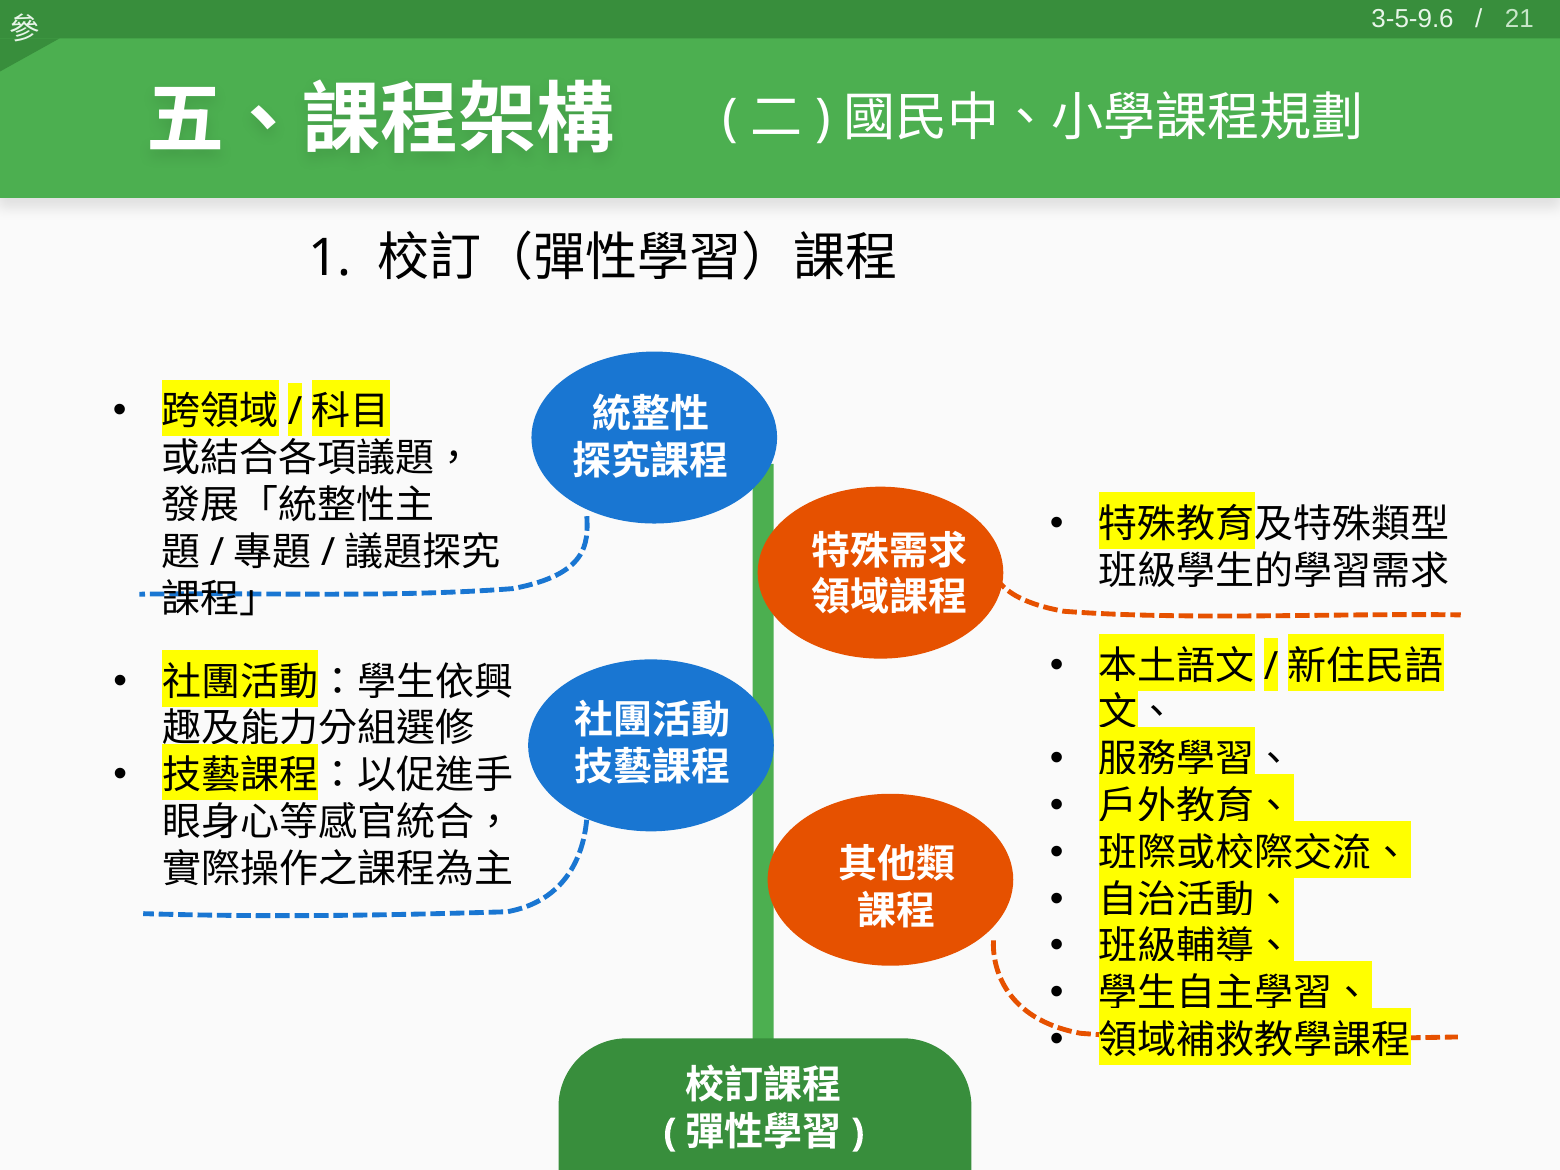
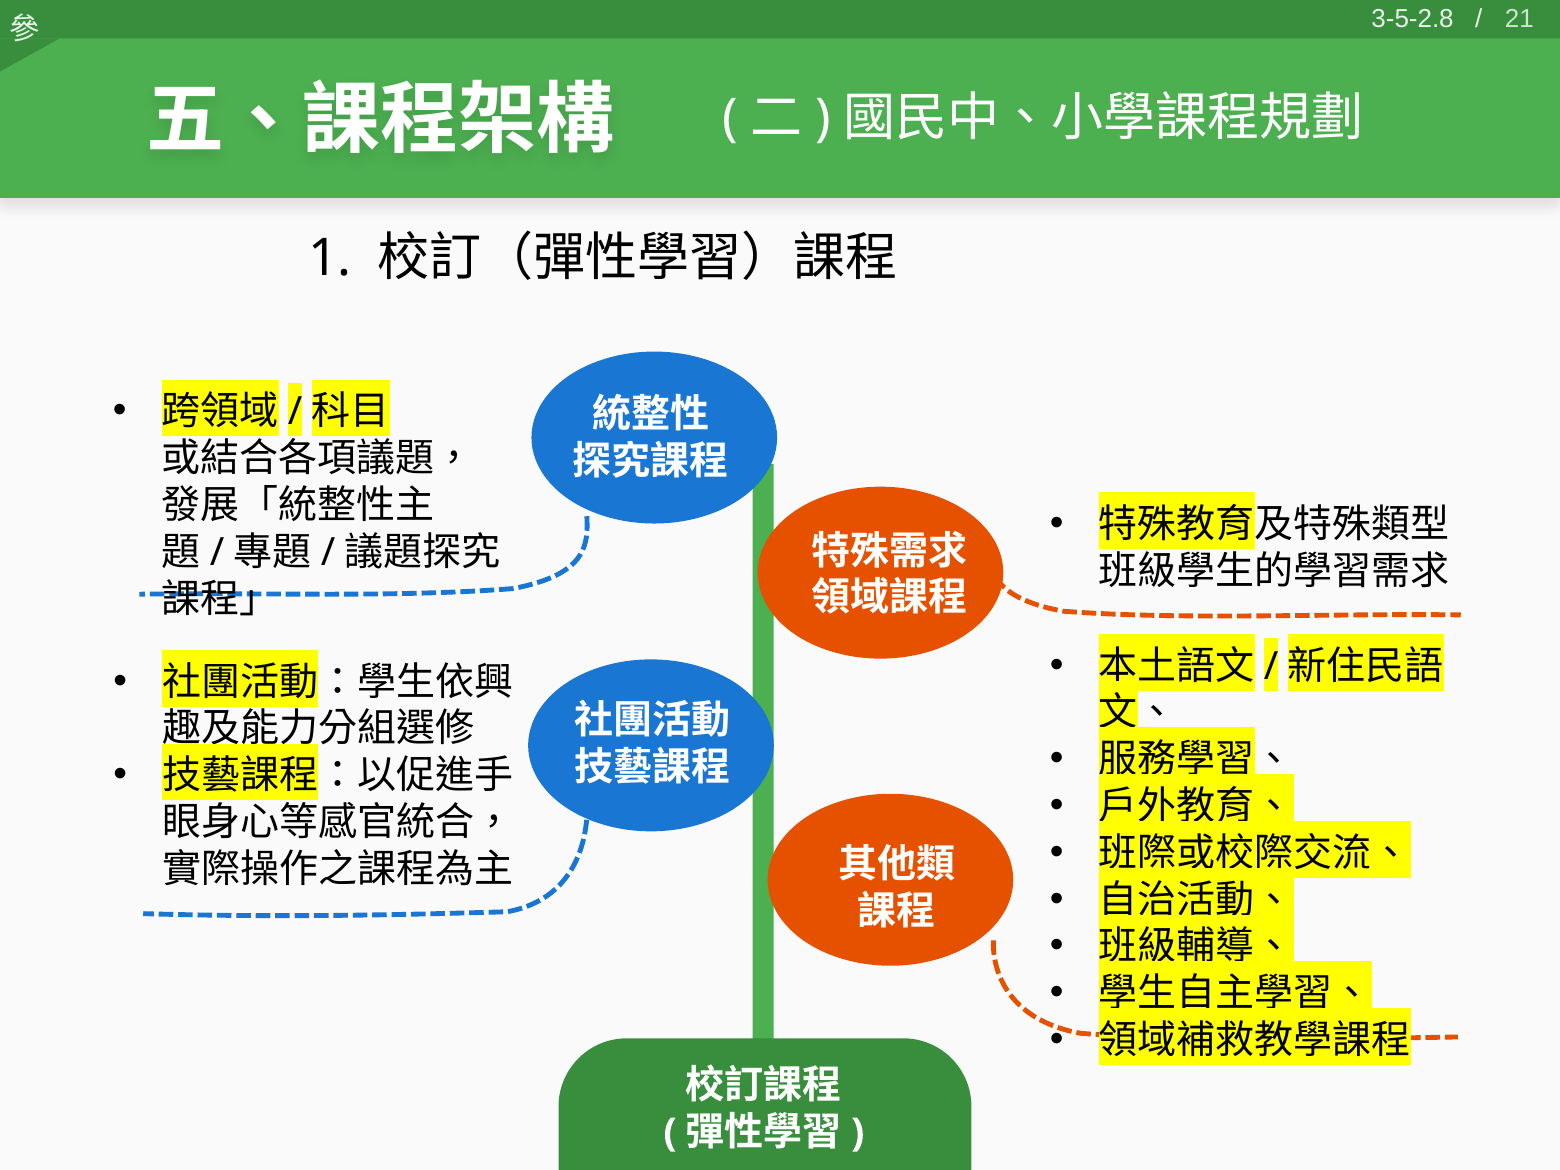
3-5-9.6: 3-5-9.6 -> 3-5-2.8
